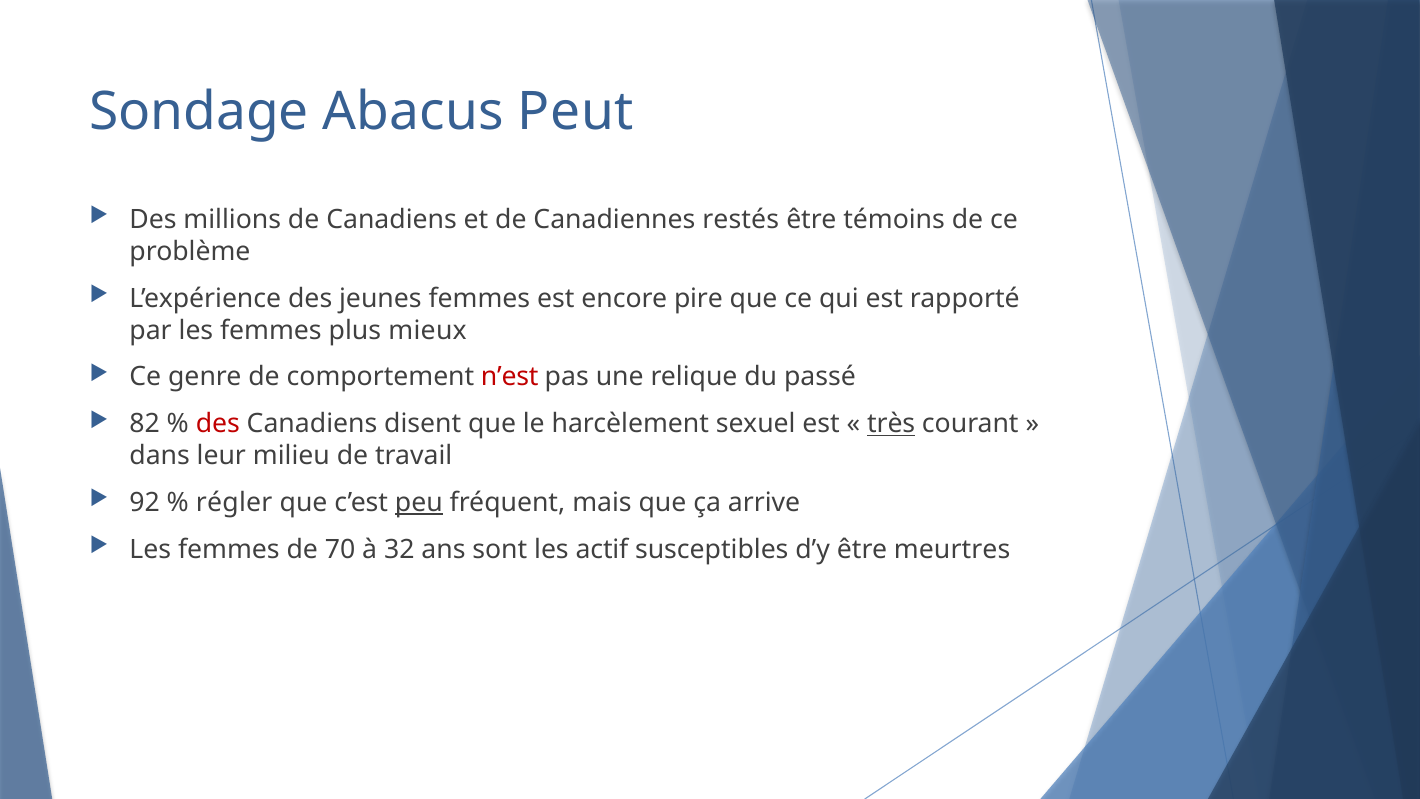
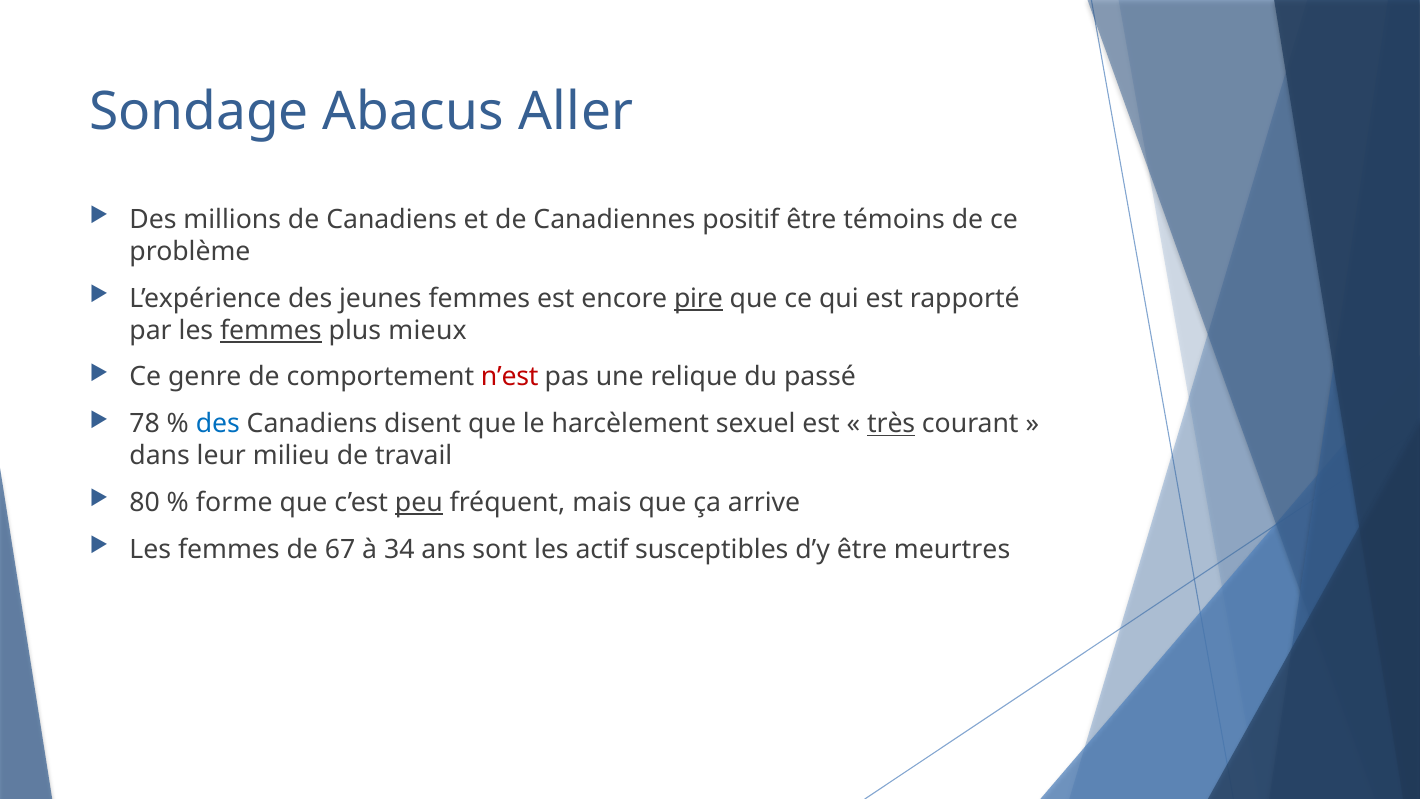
Peut: Peut -> Aller
restés: restés -> positif
pire underline: none -> present
femmes at (271, 330) underline: none -> present
82: 82 -> 78
des at (218, 424) colour: red -> blue
92: 92 -> 80
régler: régler -> forme
70: 70 -> 67
32: 32 -> 34
